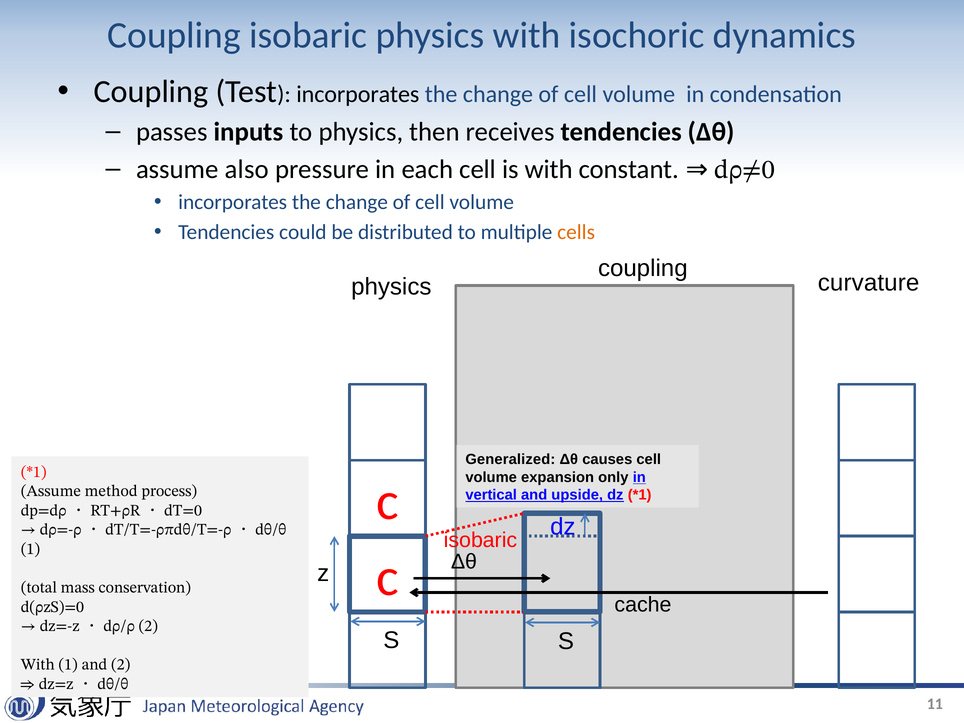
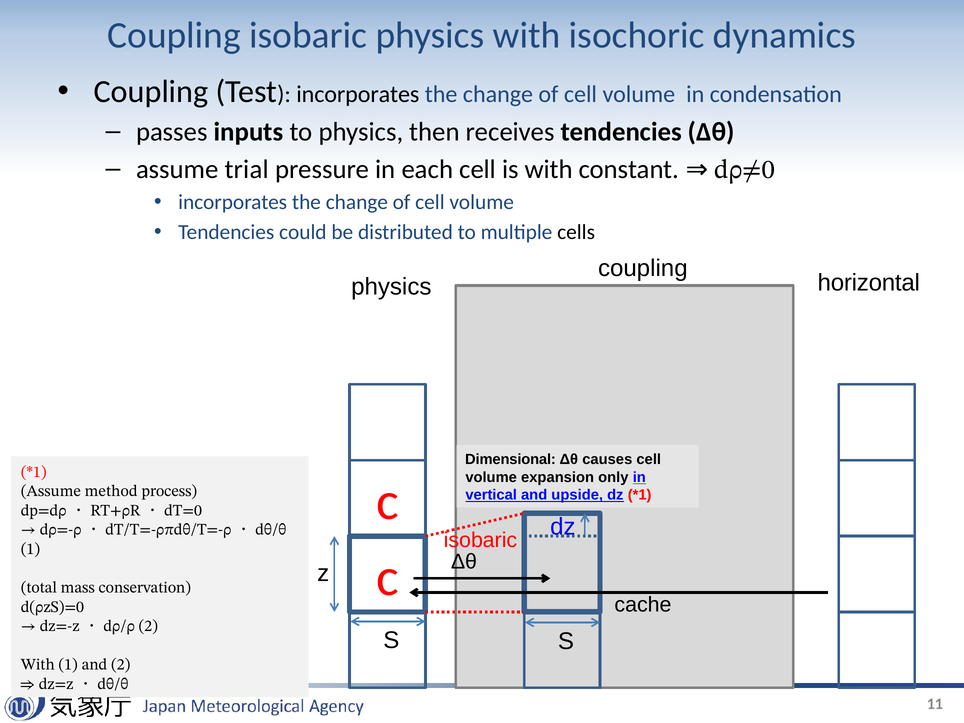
also: also -> trial
cells colour: orange -> black
curvature: curvature -> horizontal
Generalized: Generalized -> Dimensional
